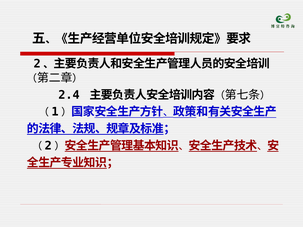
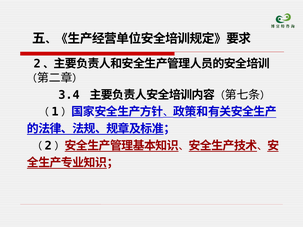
2.4: 2.4 -> 3.4
